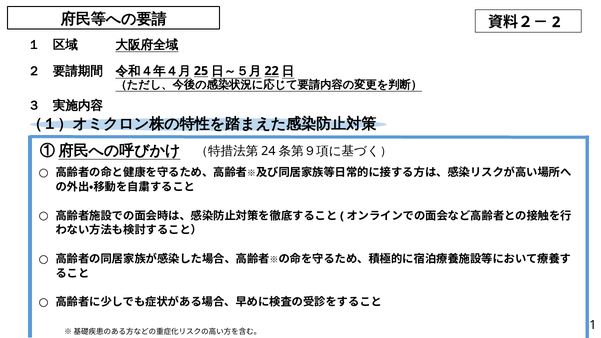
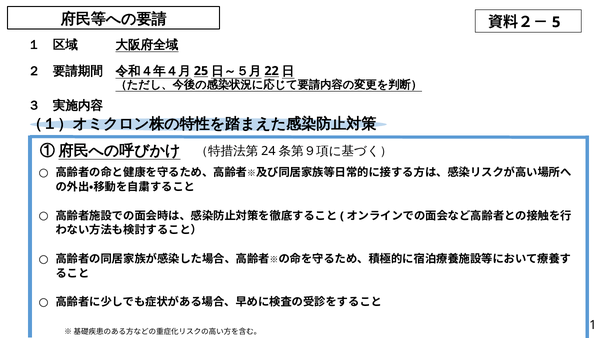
2: 2 -> 5
